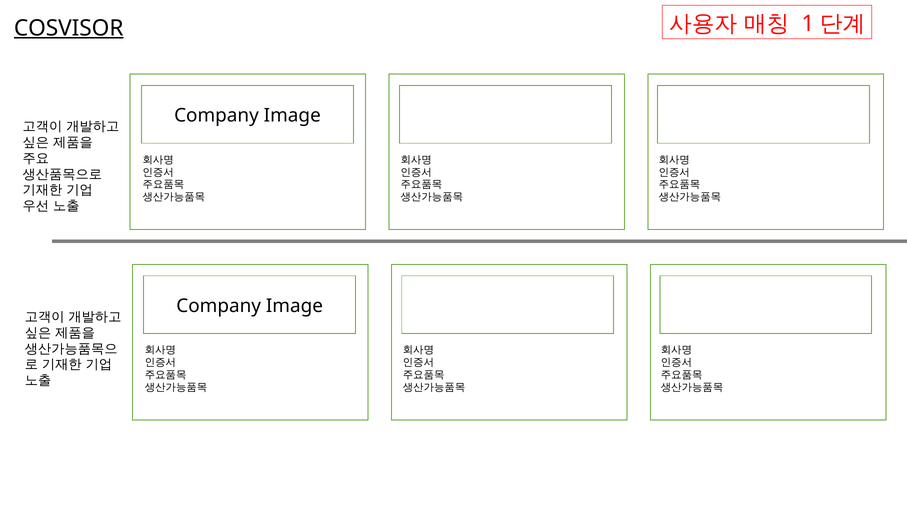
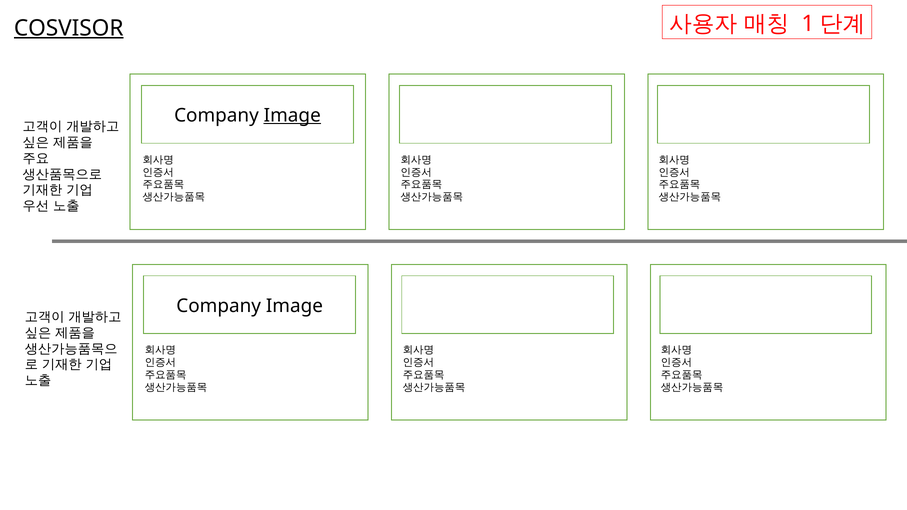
Image at (292, 116) underline: none -> present
